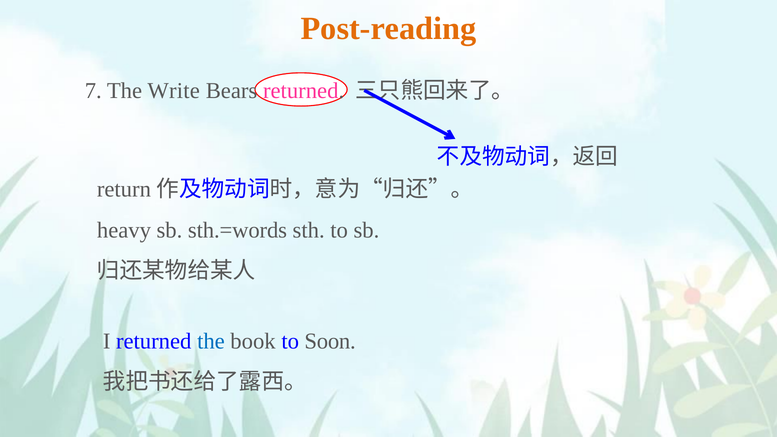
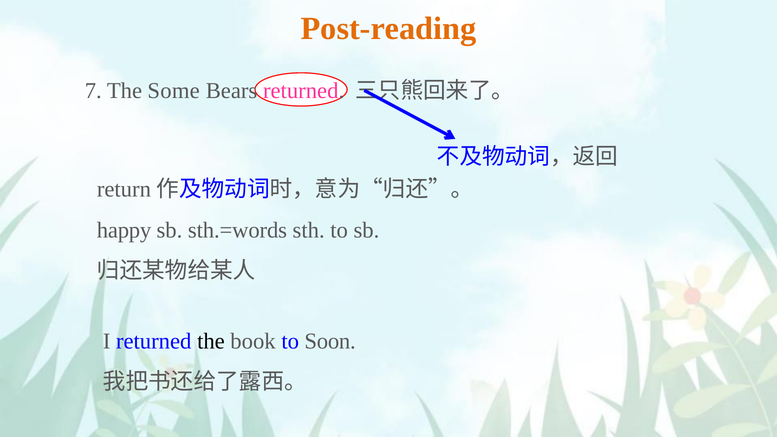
Write: Write -> Some
heavy: heavy -> happy
the at (211, 341) colour: blue -> black
